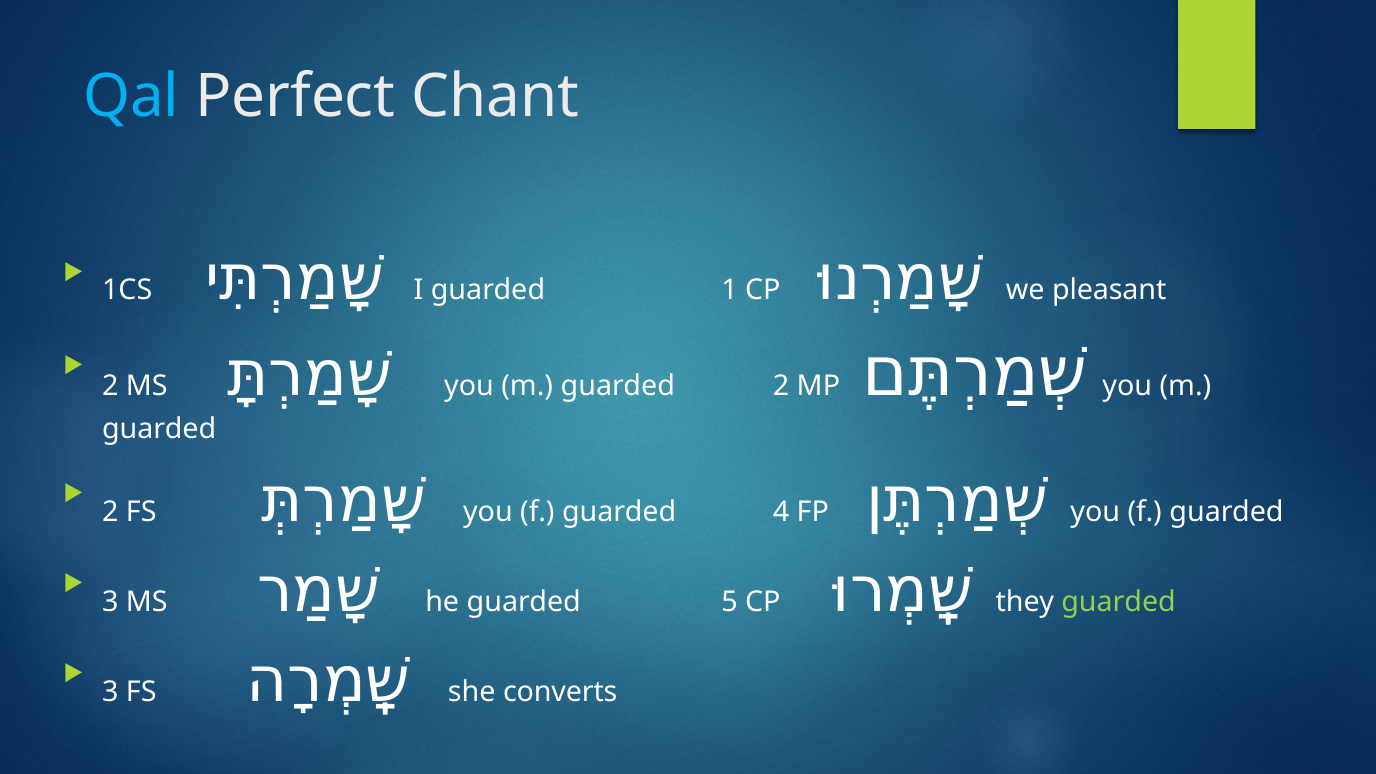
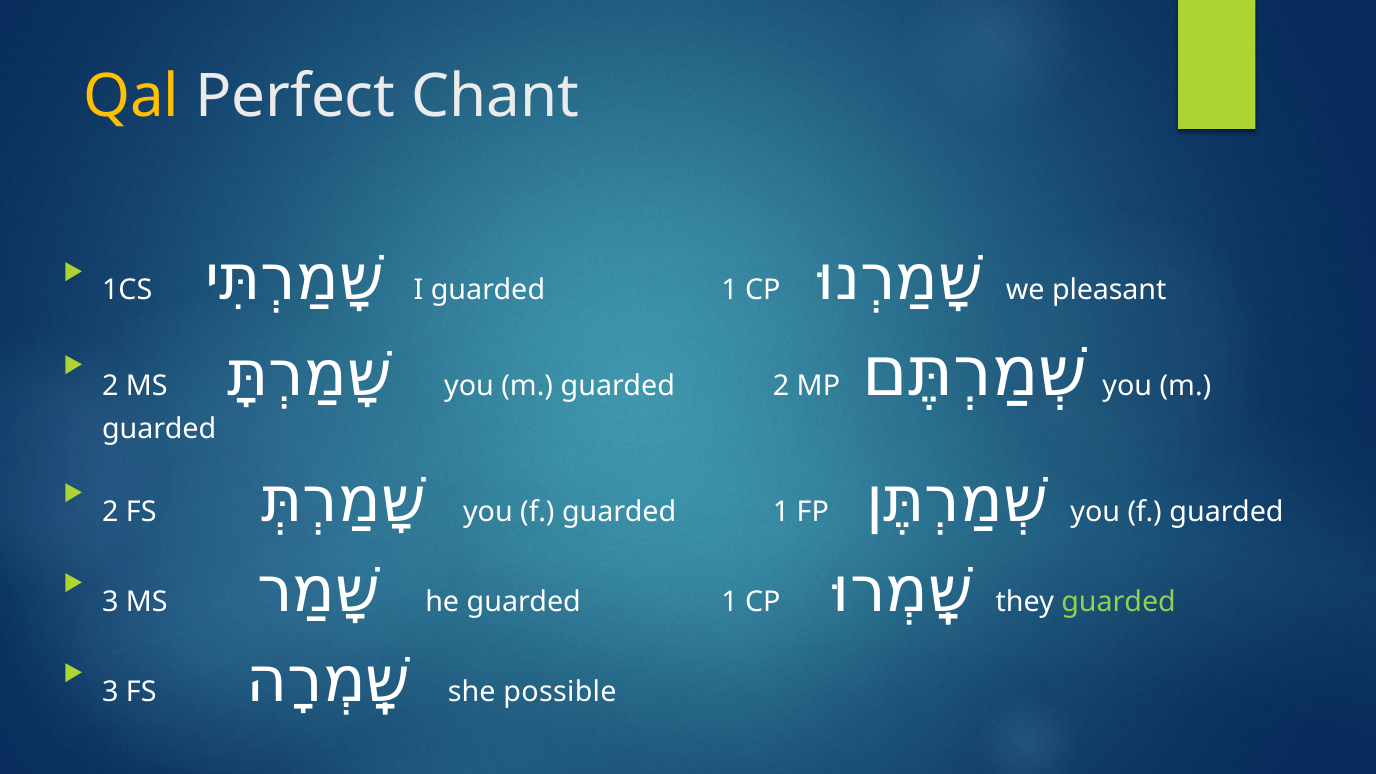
Qal colour: light blue -> yellow
f guarded 4: 4 -> 1
he guarded 5: 5 -> 1
converts: converts -> possible
